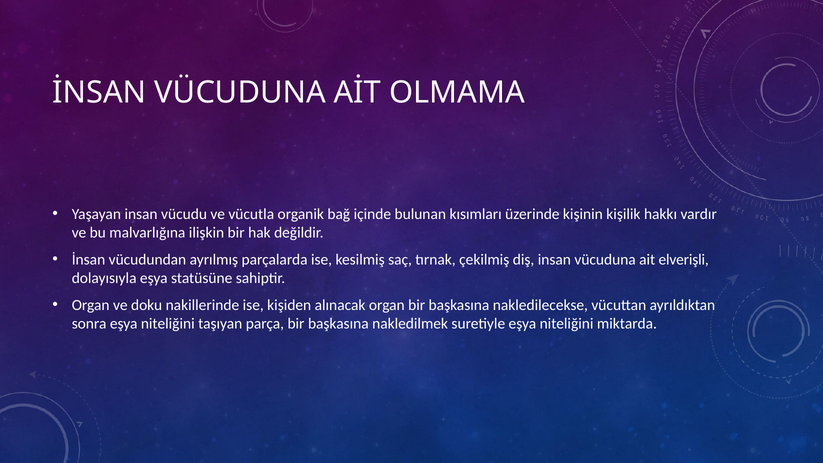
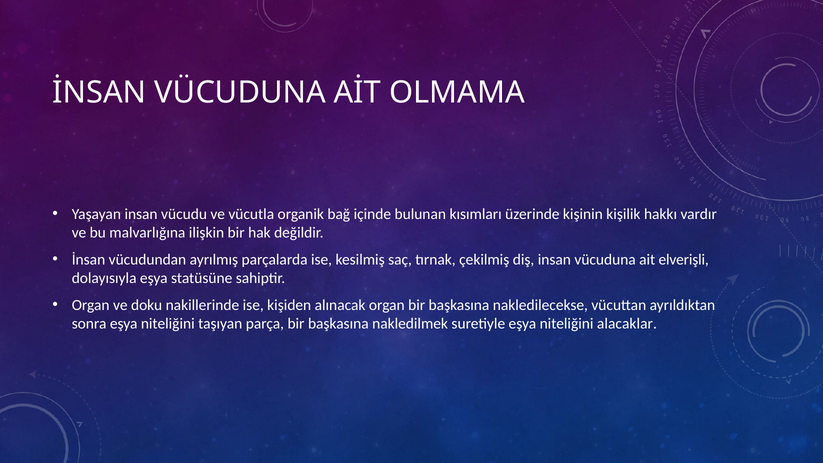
miktarda: miktarda -> alacaklar
